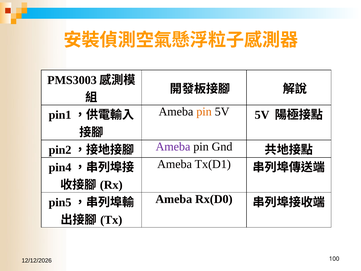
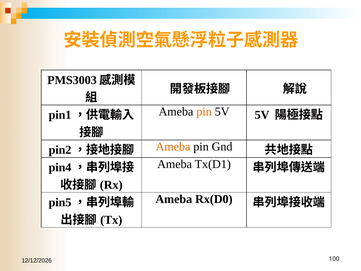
Ameba at (173, 147) colour: purple -> orange
